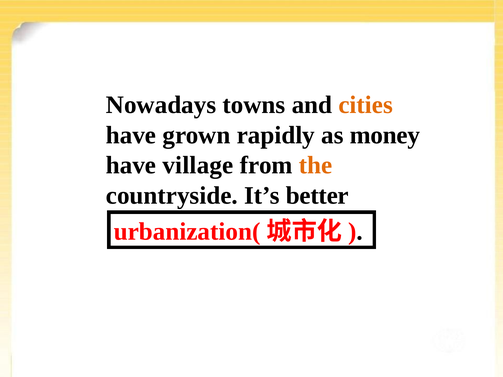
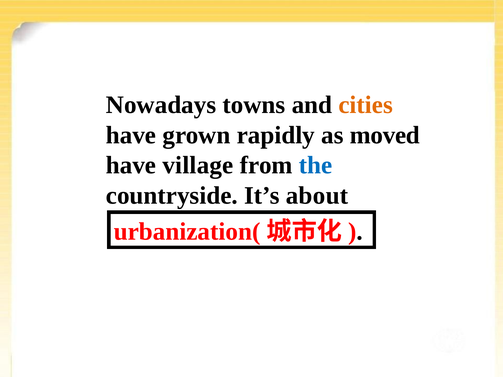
money: money -> moved
the colour: orange -> blue
better: better -> about
